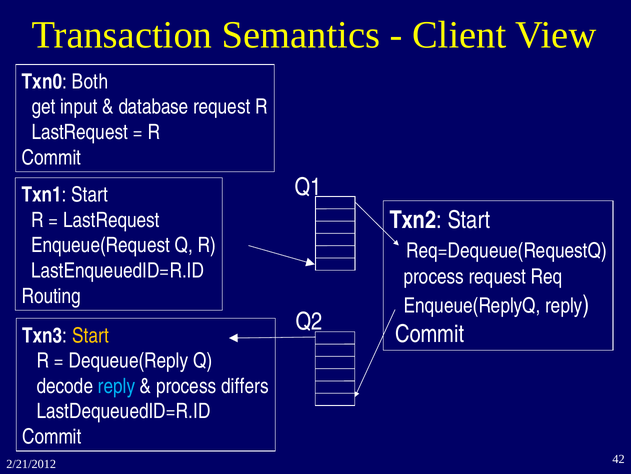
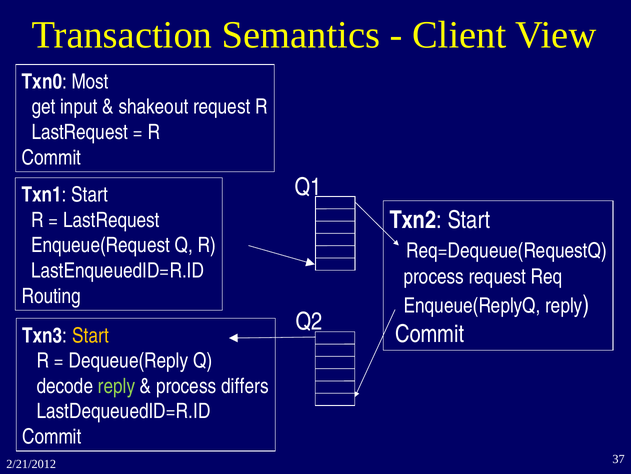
Both: Both -> Most
database: database -> shakeout
reply at (117, 386) colour: light blue -> light green
42: 42 -> 37
